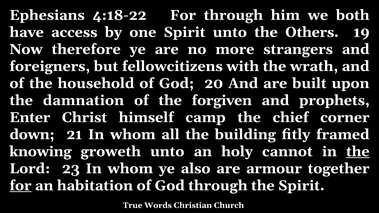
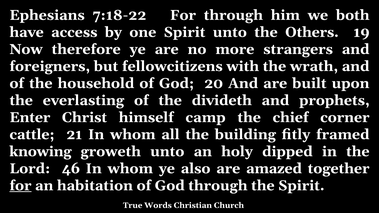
4:18-22: 4:18-22 -> 7:18-22
damnation: damnation -> everlasting
forgiven: forgiven -> divideth
down: down -> cattle
cannot: cannot -> dipped
the at (358, 152) underline: present -> none
23: 23 -> 46
armour: armour -> amazed
